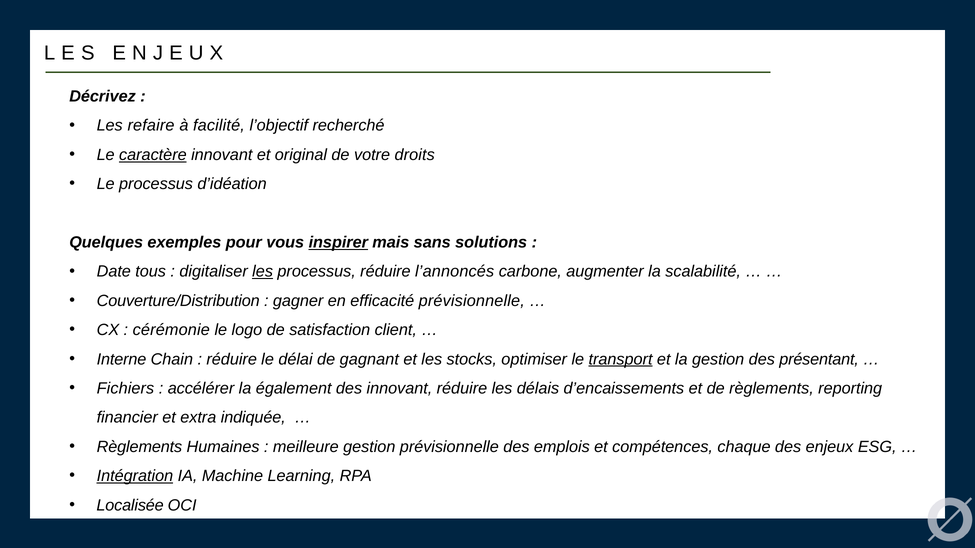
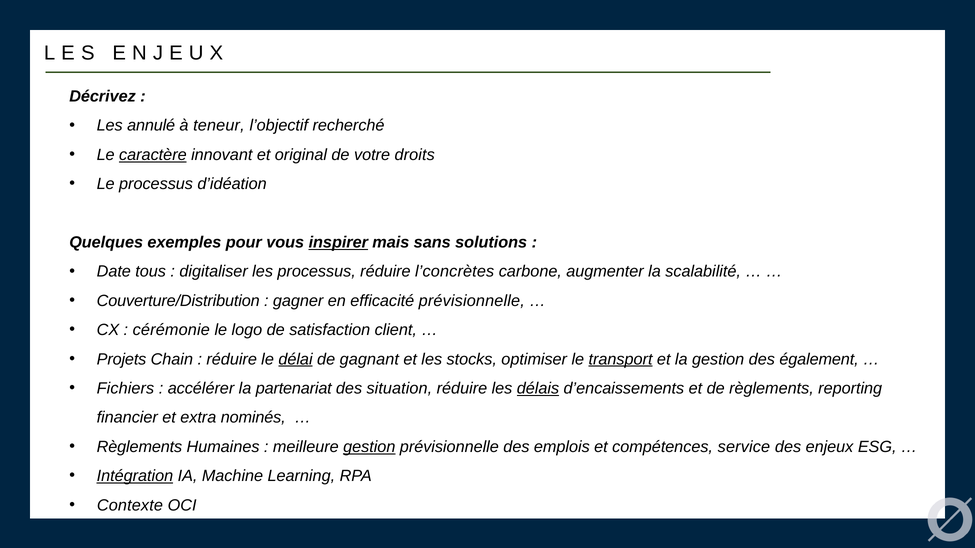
refaire: refaire -> annulé
facilité: facilité -> teneur
les at (263, 272) underline: present -> none
l’annoncés: l’annoncés -> l’concrètes
Interne: Interne -> Projets
délai underline: none -> present
présentant: présentant -> également
également: également -> partenariat
des innovant: innovant -> situation
délais underline: none -> present
indiquée: indiquée -> nominés
gestion at (369, 447) underline: none -> present
chaque: chaque -> service
Localisée: Localisée -> Contexte
